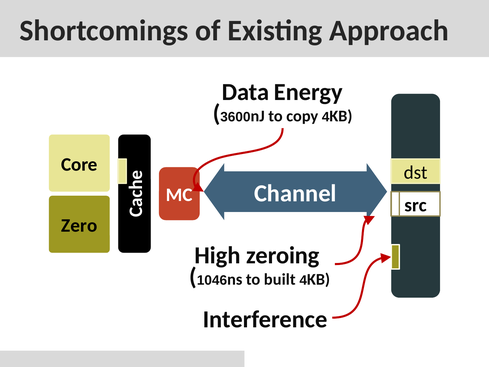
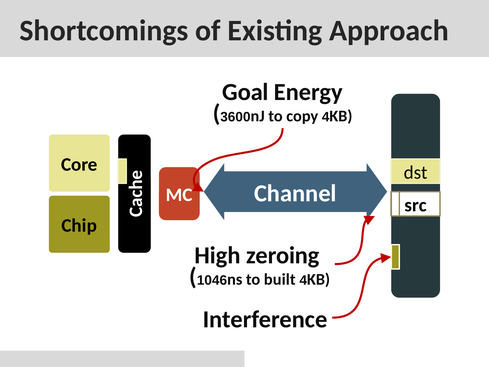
Data: Data -> Goal
Zero: Zero -> Chip
